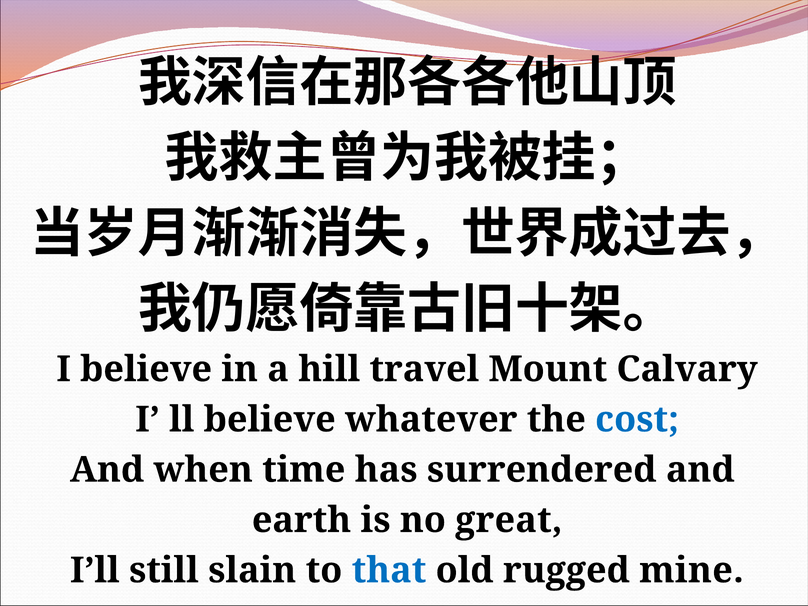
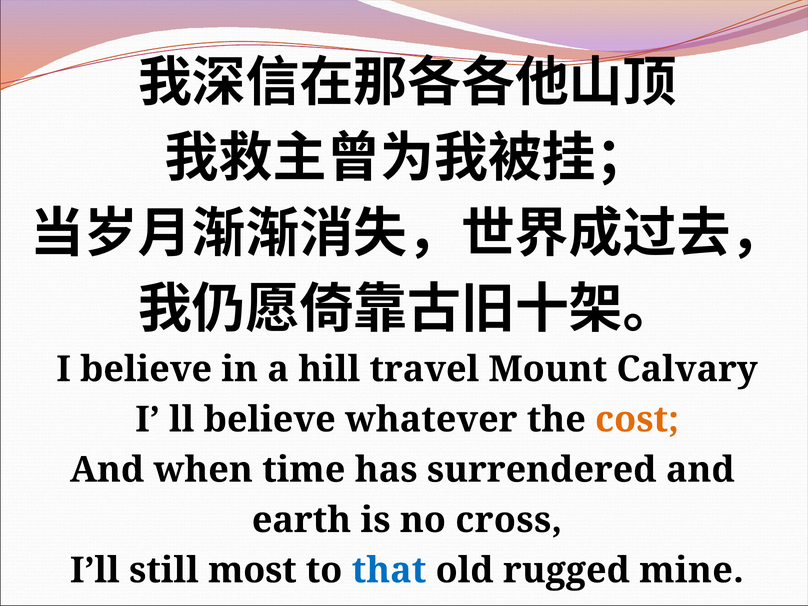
cost colour: blue -> orange
great: great -> cross
slain: slain -> most
